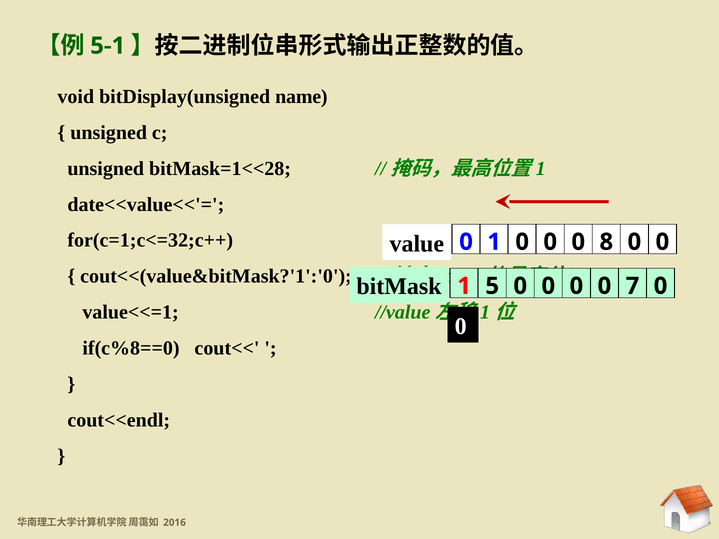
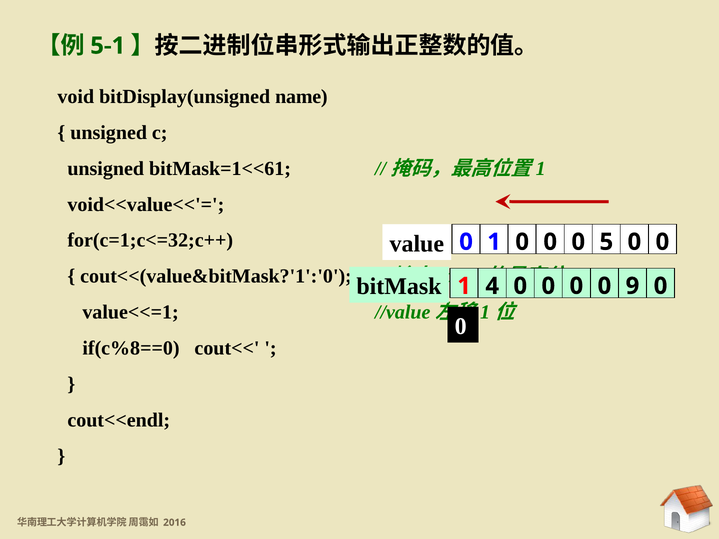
bitMask=1<<28: bitMask=1<<28 -> bitMask=1<<61
date<<value<<'=: date<<value<<'= -> void<<value<<'=
8: 8 -> 5
5: 5 -> 4
7: 7 -> 9
